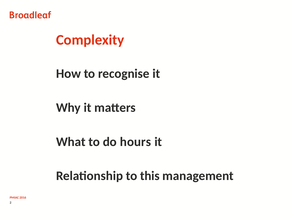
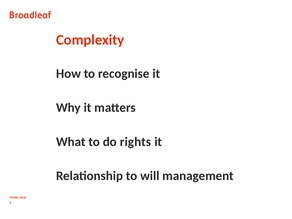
hours: hours -> rights
this: this -> will
